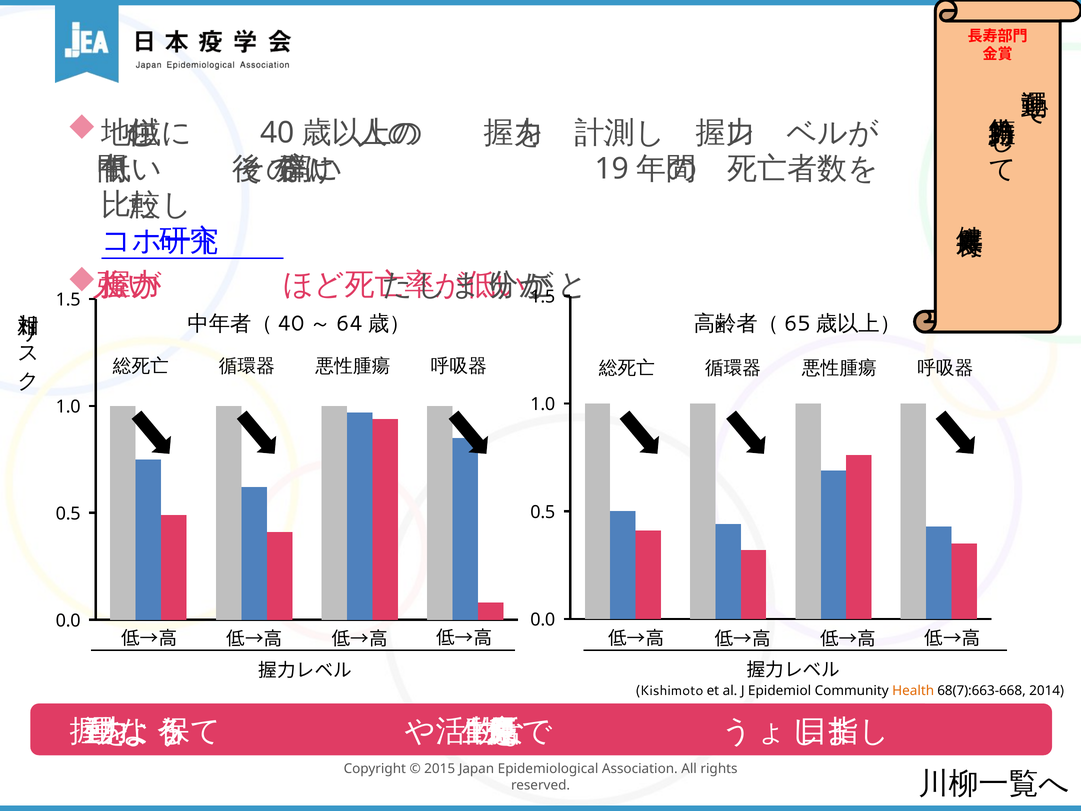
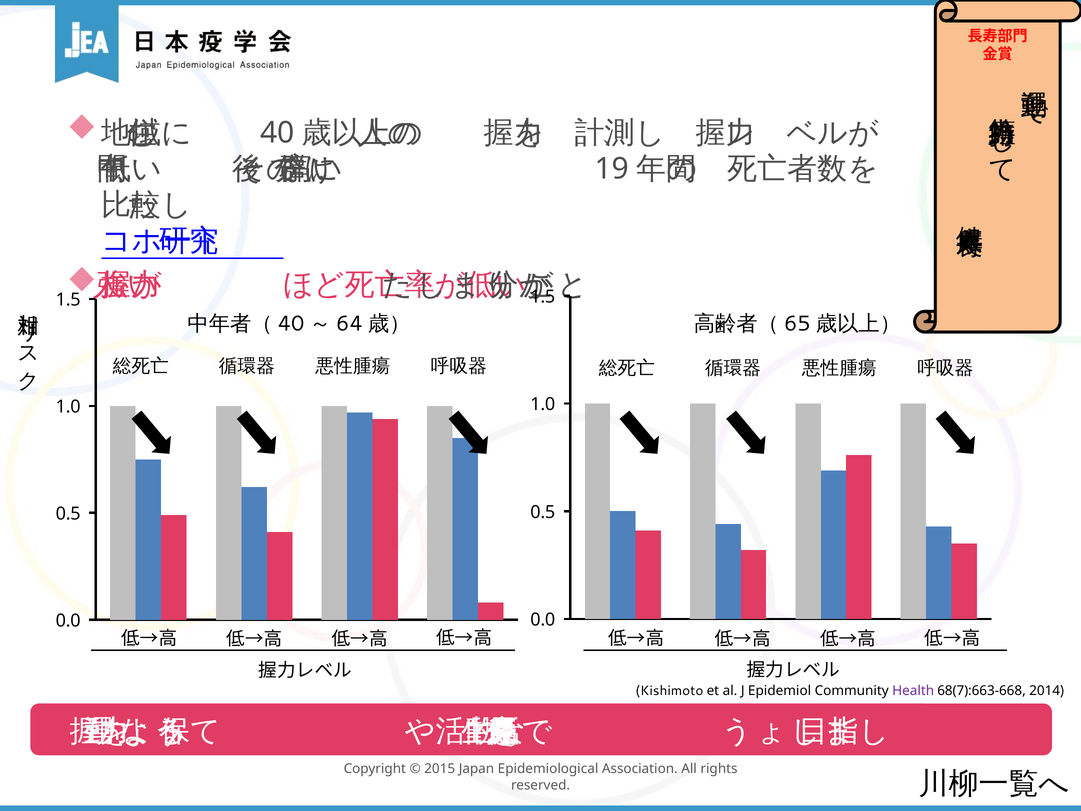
Health colour: orange -> purple
